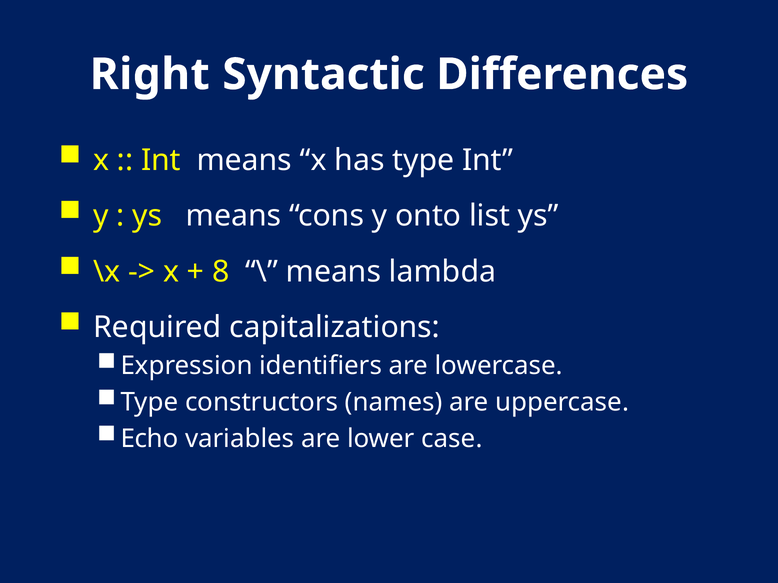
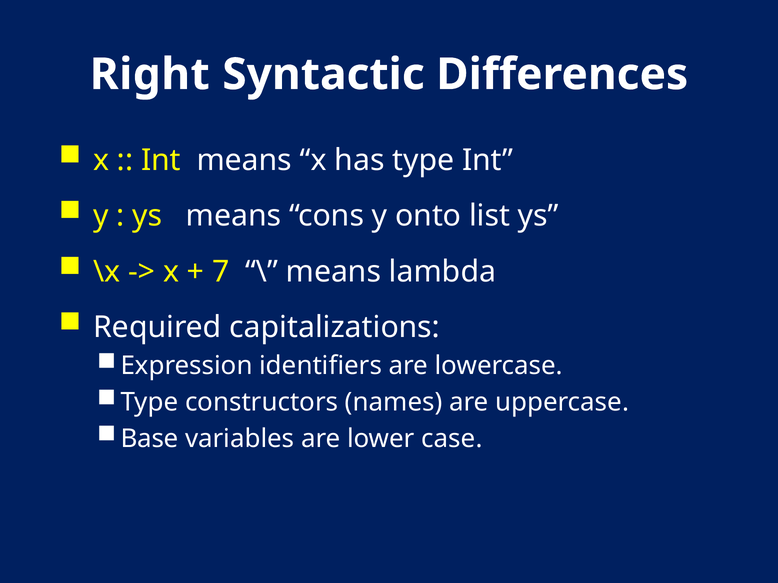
8: 8 -> 7
Echo: Echo -> Base
